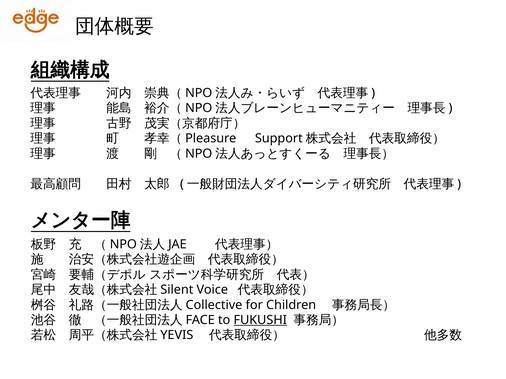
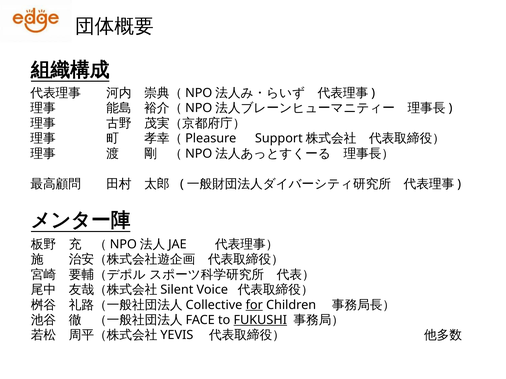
for underline: none -> present
